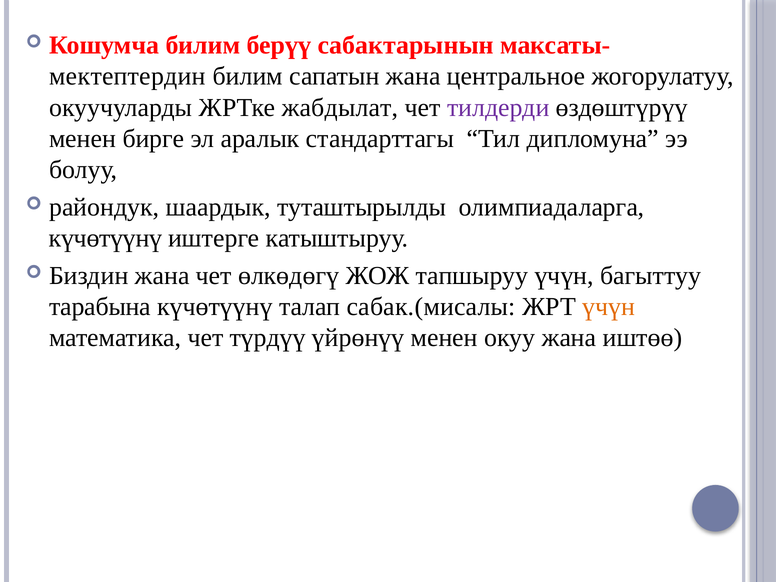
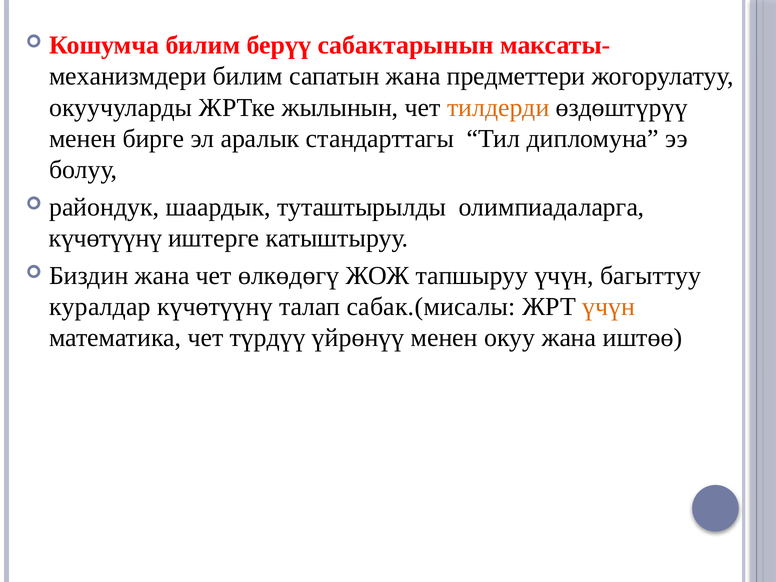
мектептердин: мектептердин -> механизмдери
центральное: центральное -> предметтери
жабдылат: жабдылат -> жылынын
тилдерди colour: purple -> orange
тарабына: тарабына -> куралдар
